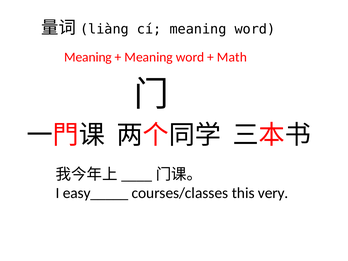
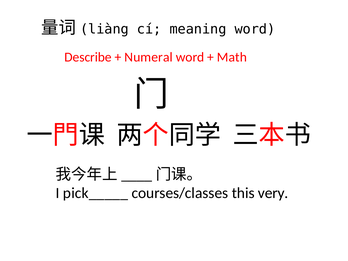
Meaning at (88, 57): Meaning -> Describe
Meaning at (149, 57): Meaning -> Numeral
easy_____: easy_____ -> pick_____
